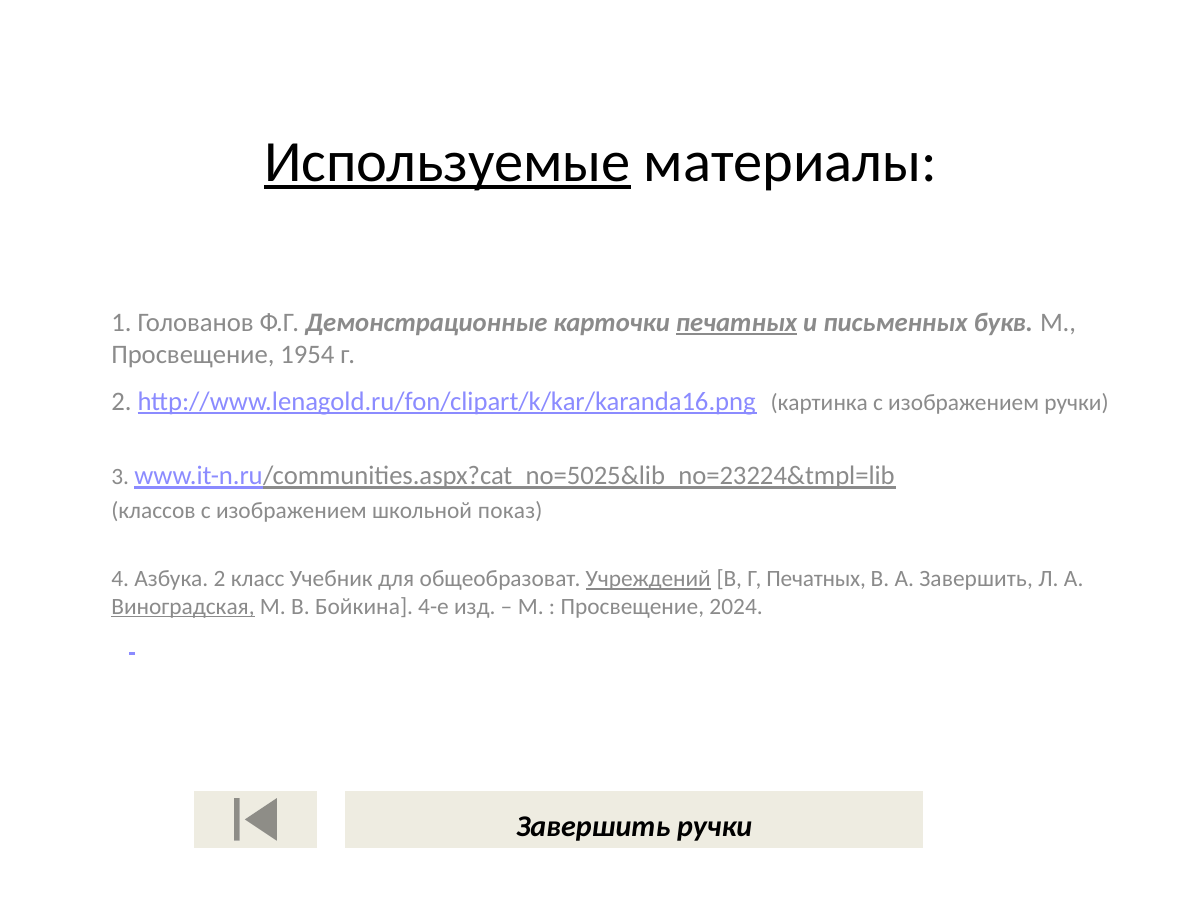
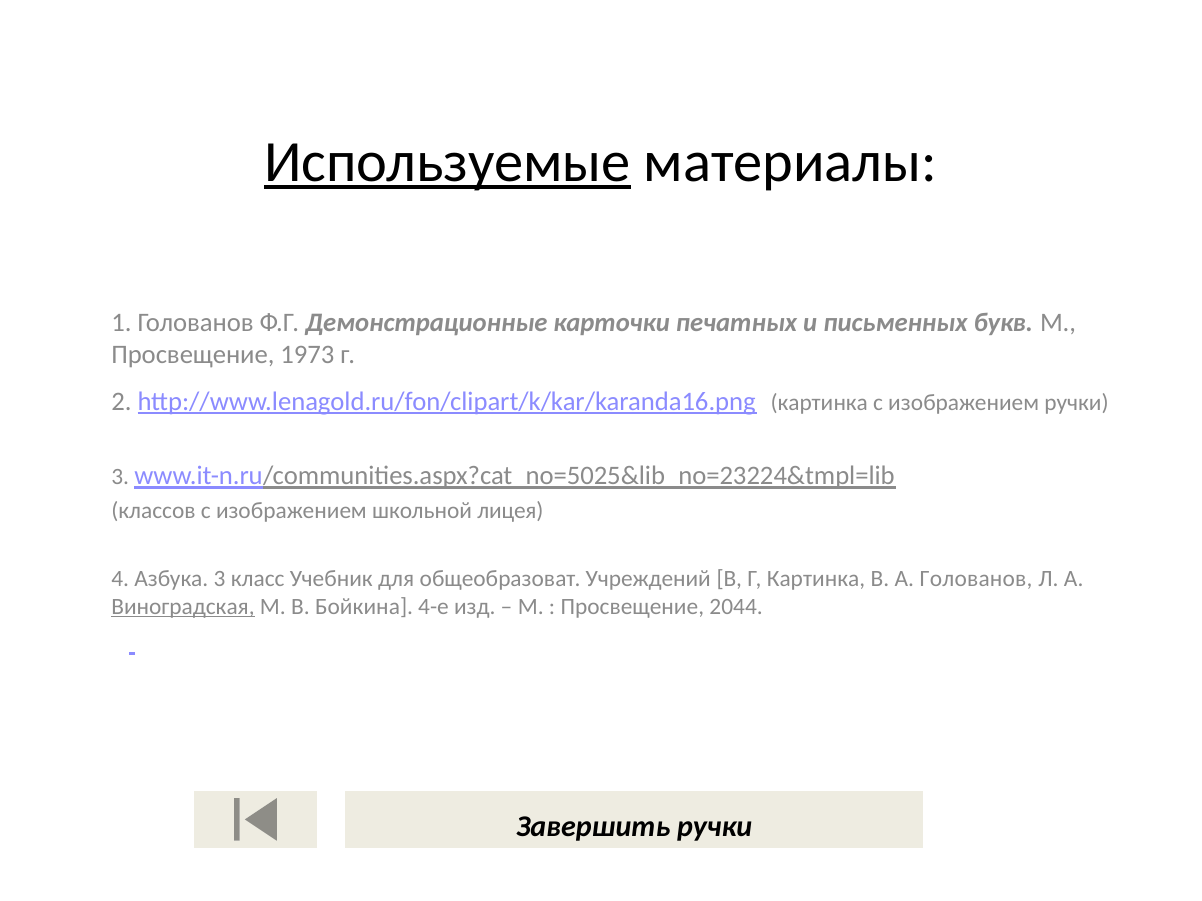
печатных at (737, 323) underline: present -> none
1954: 1954 -> 1973
показ: показ -> лицея
Азбука 2: 2 -> 3
Учреждений underline: present -> none
Г Печатных: Печатных -> Картинка
А Завершить: Завершить -> Голованов
2024: 2024 -> 2044
